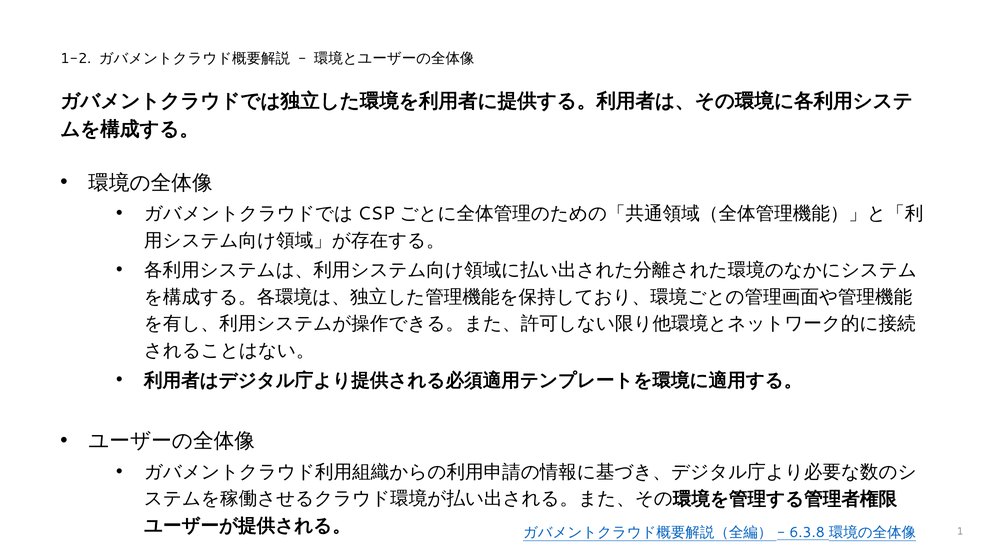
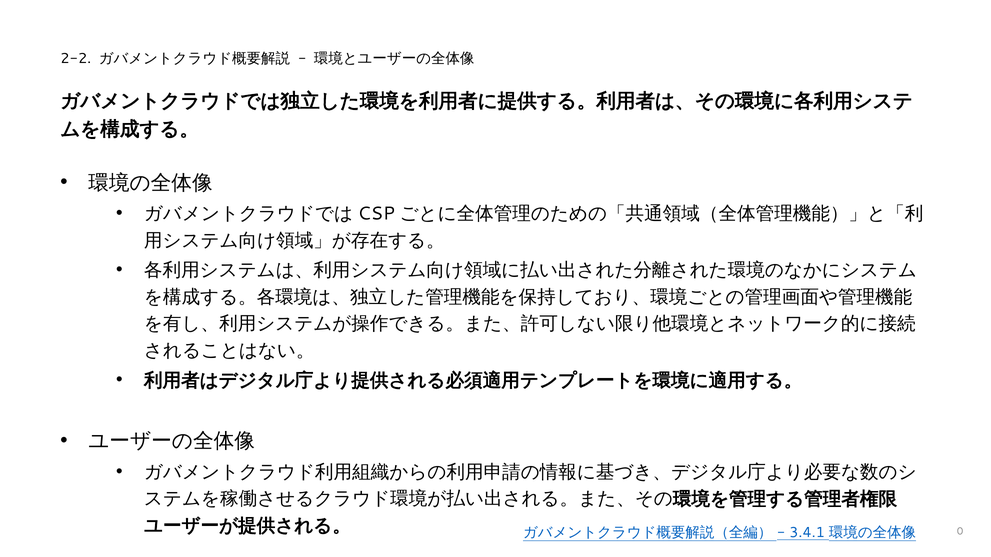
1-2: 1-2 -> 2-2
1: 1 -> 0
6.3.8: 6.3.8 -> 3.4.1
